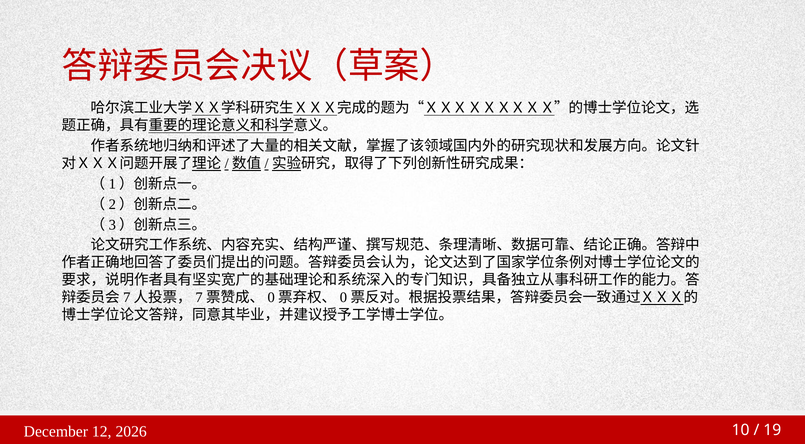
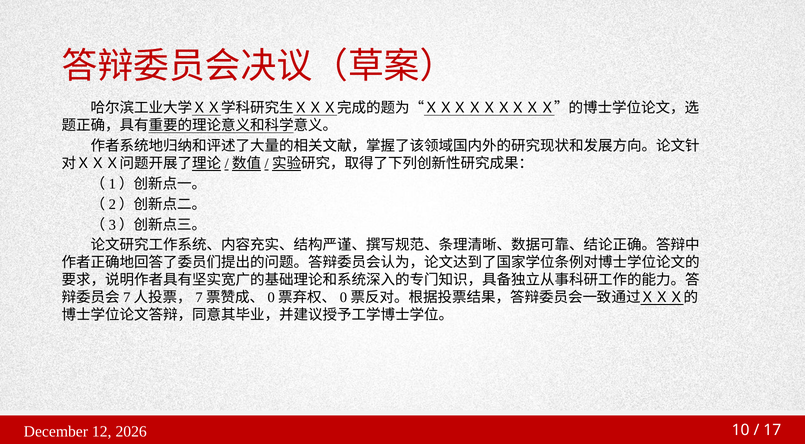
19: 19 -> 17
